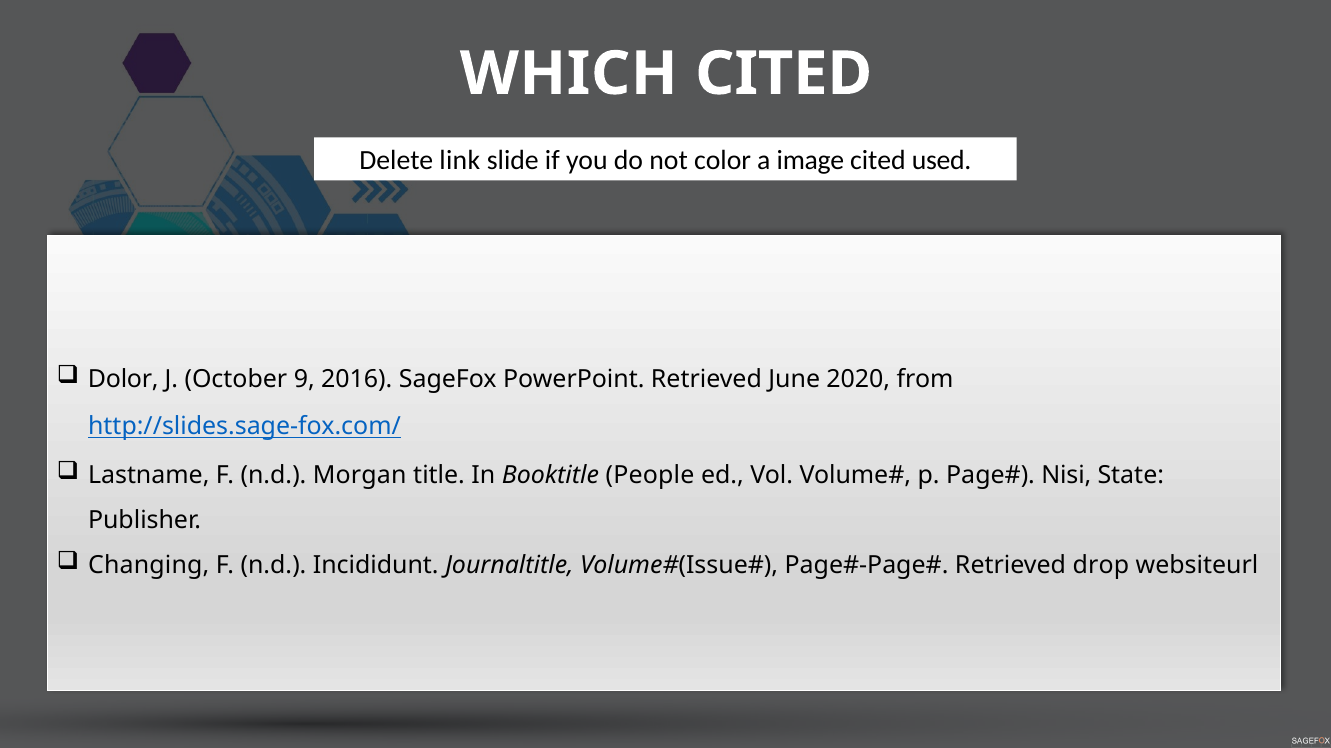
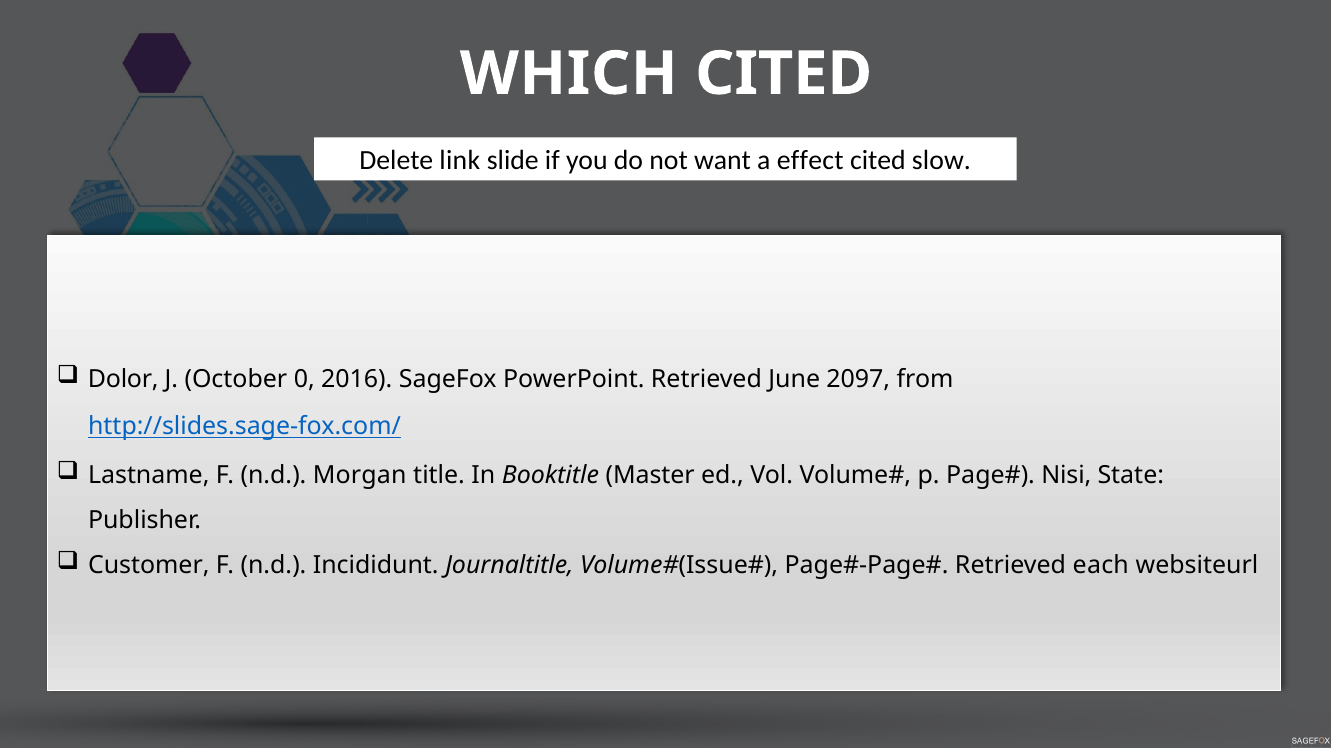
color: color -> want
image: image -> effect
used: used -> slow
9: 9 -> 0
2020: 2020 -> 2097
People: People -> Master
Changing: Changing -> Customer
drop: drop -> each
